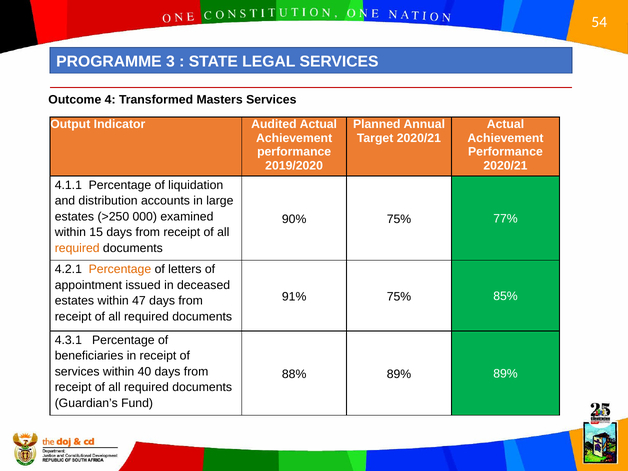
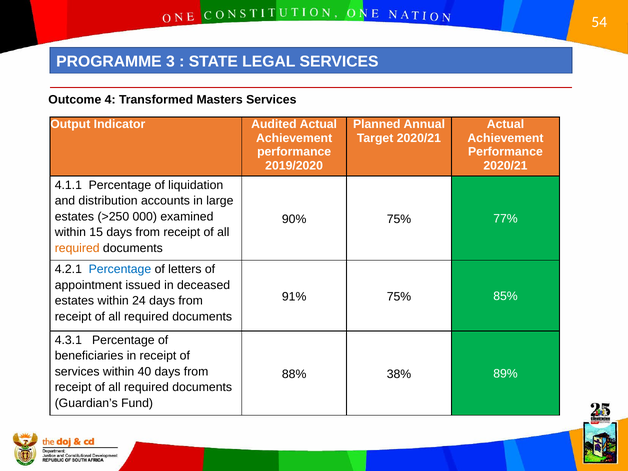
Percentage at (120, 269) colour: orange -> blue
47: 47 -> 24
88% 89%: 89% -> 38%
